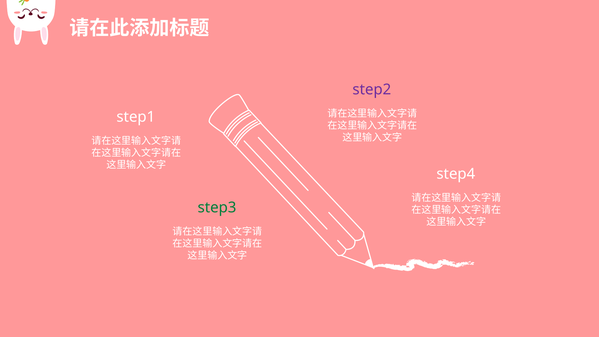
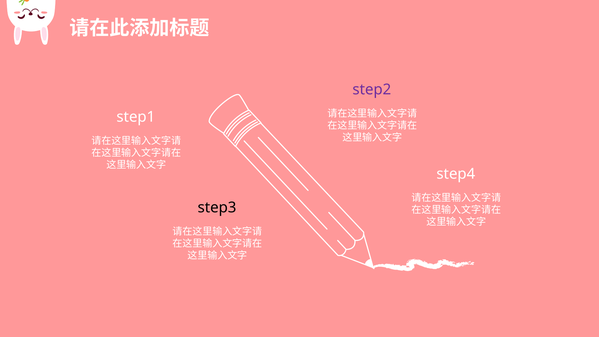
step3 colour: green -> black
